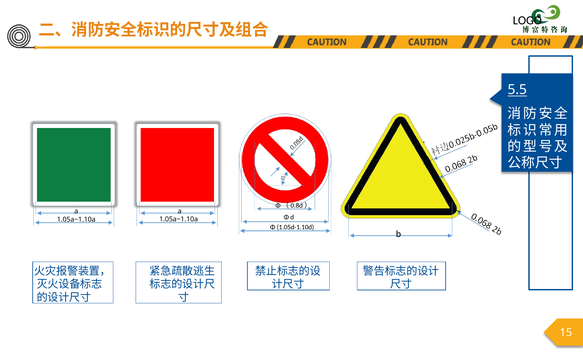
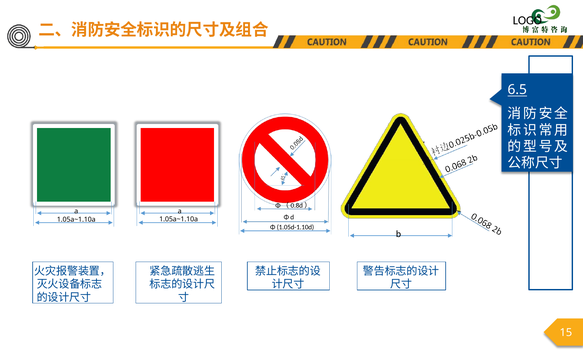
5.5: 5.5 -> 6.5
